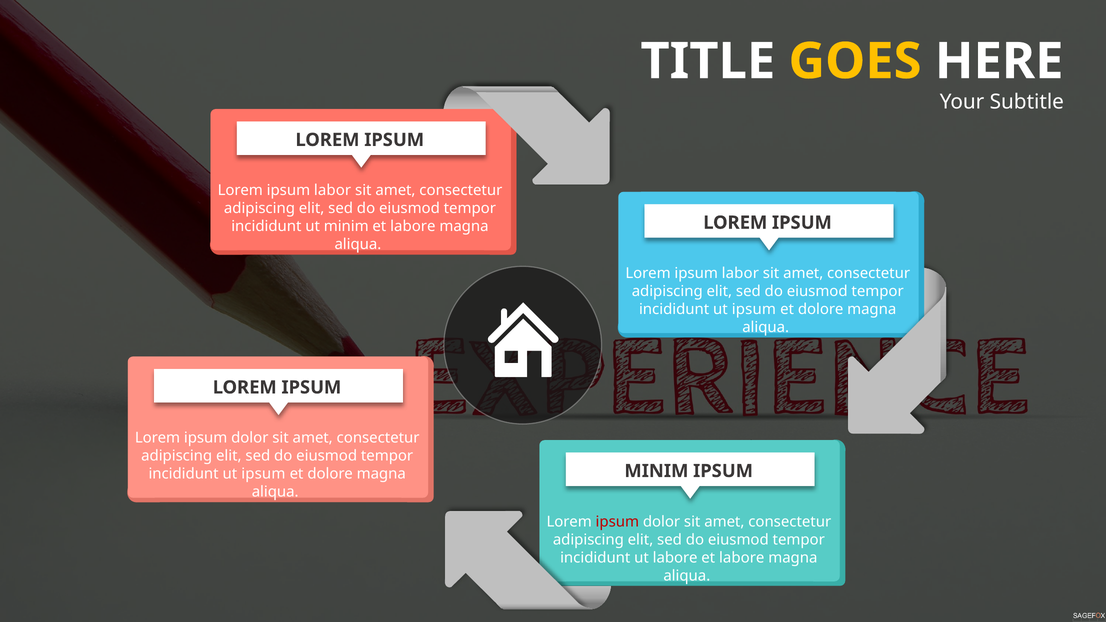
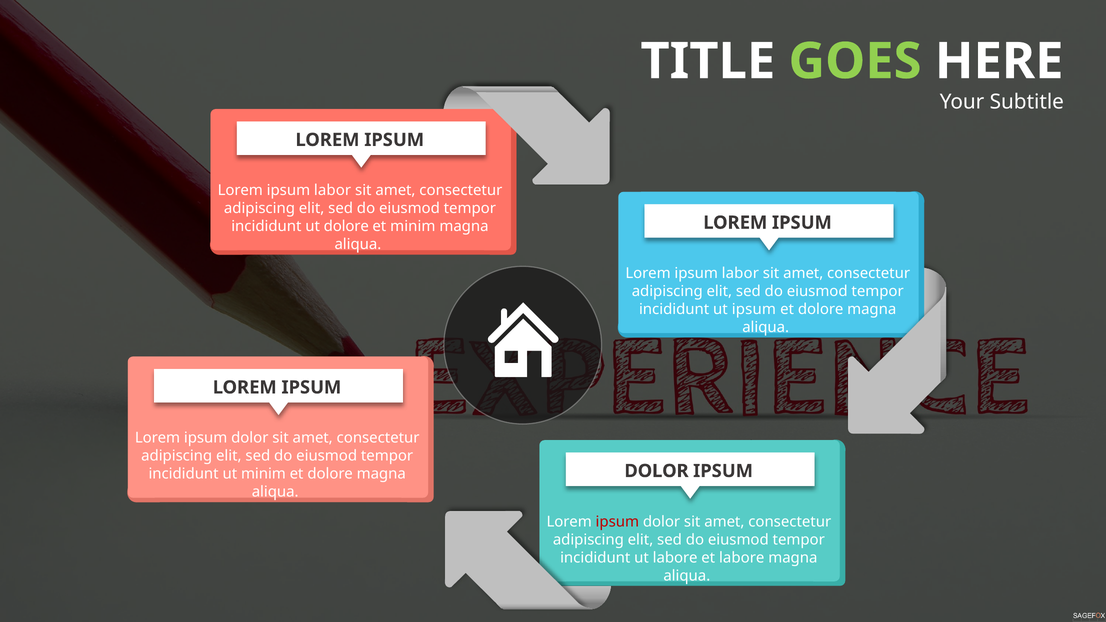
GOES colour: yellow -> light green
ut minim: minim -> dolore
labore at (413, 227): labore -> minim
MINIM at (656, 471): MINIM -> DOLOR
ipsum at (263, 474): ipsum -> minim
